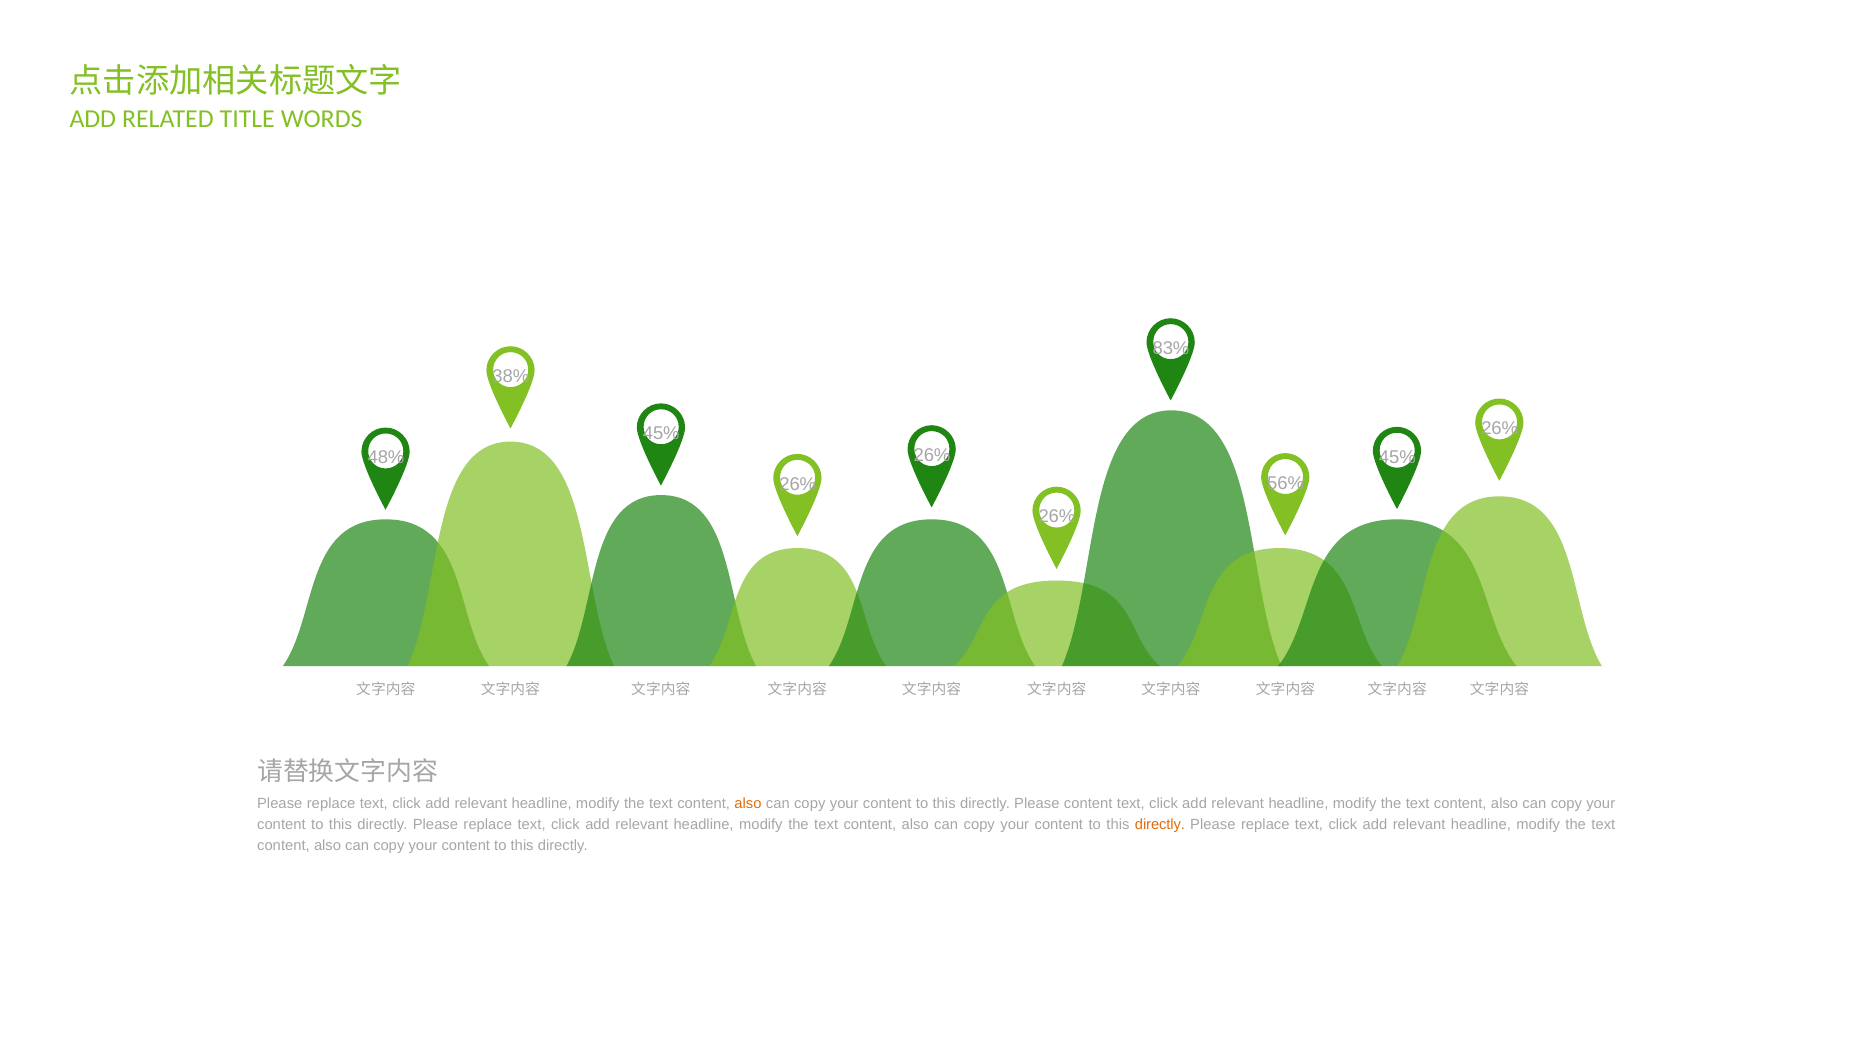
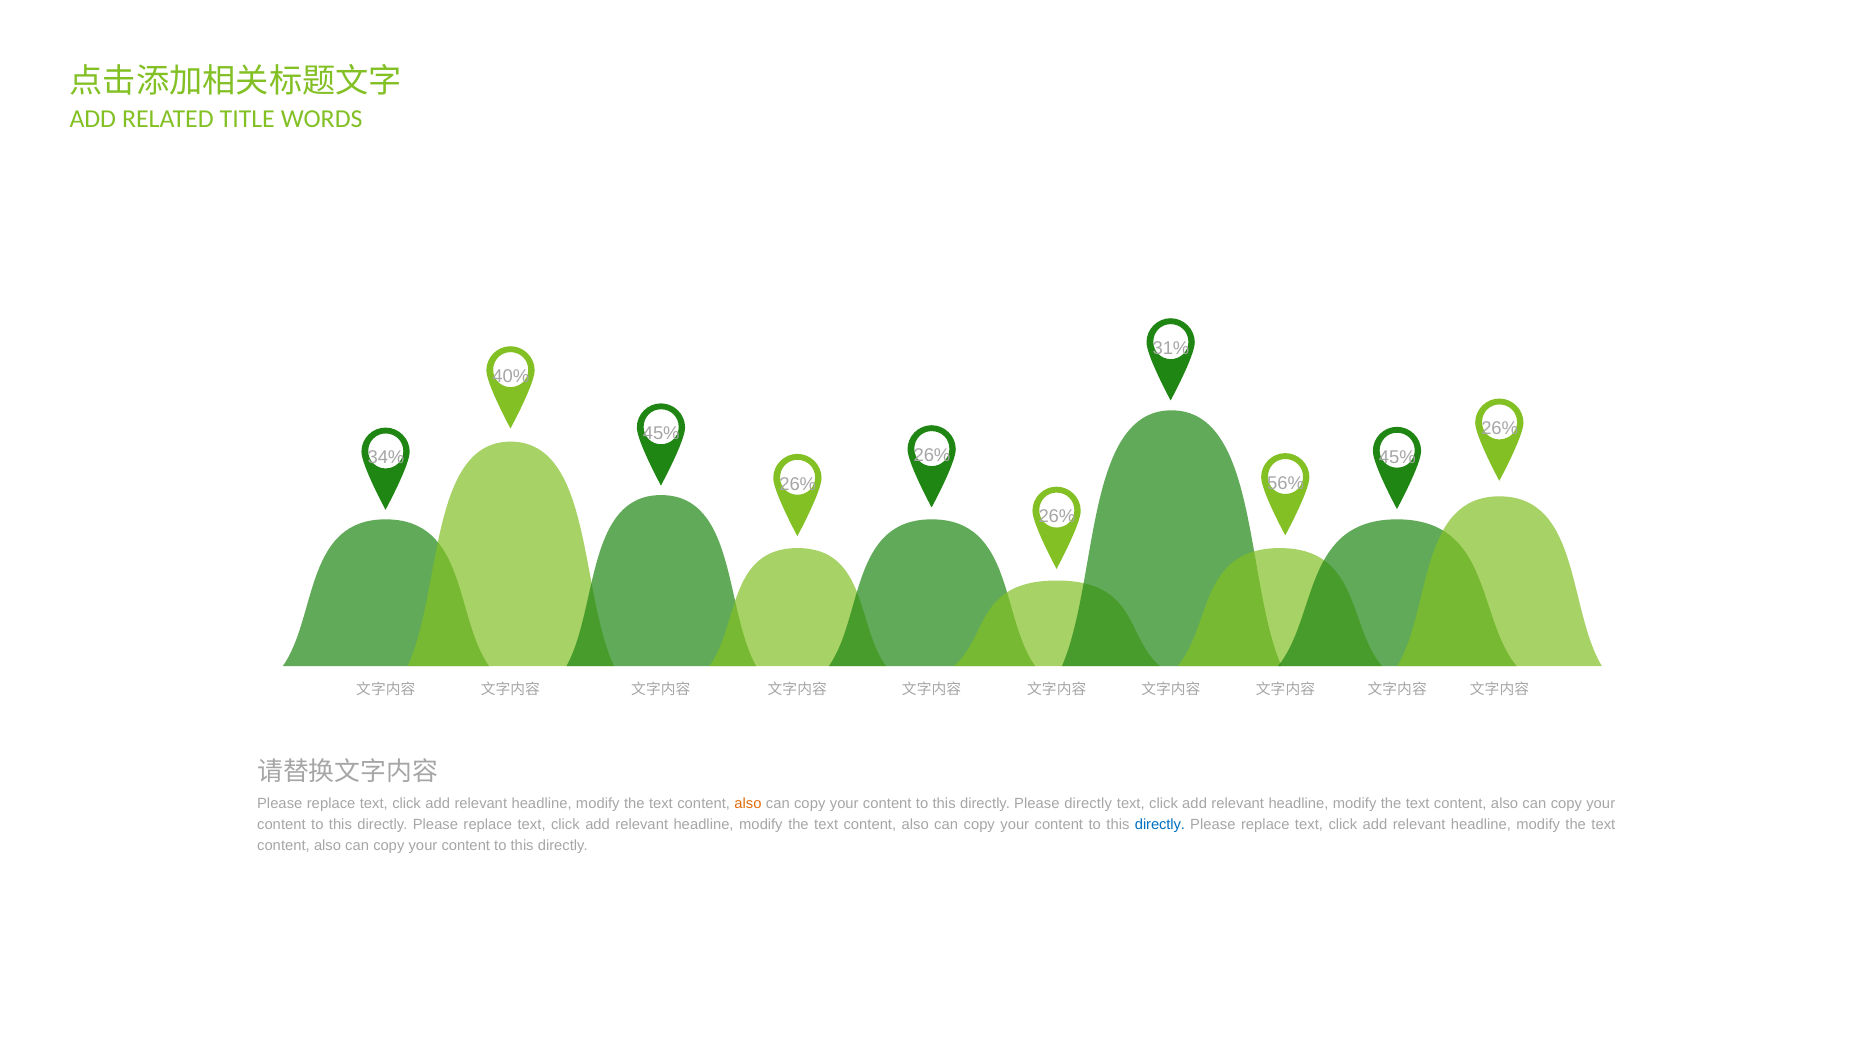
83%: 83% -> 31%
38%: 38% -> 40%
48%: 48% -> 34%
Please content: content -> directly
directly at (1160, 825) colour: orange -> blue
